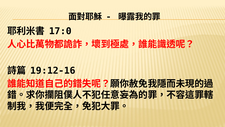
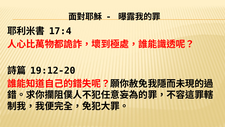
17:0: 17:0 -> 17:4
19:12-16: 19:12-16 -> 19:12-20
